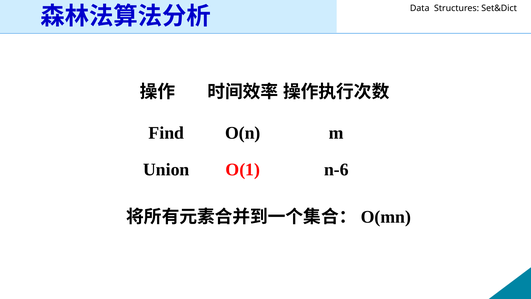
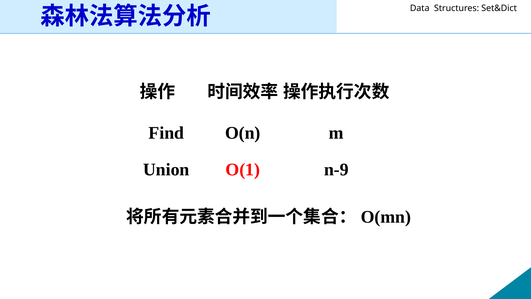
n-6: n-6 -> n-9
